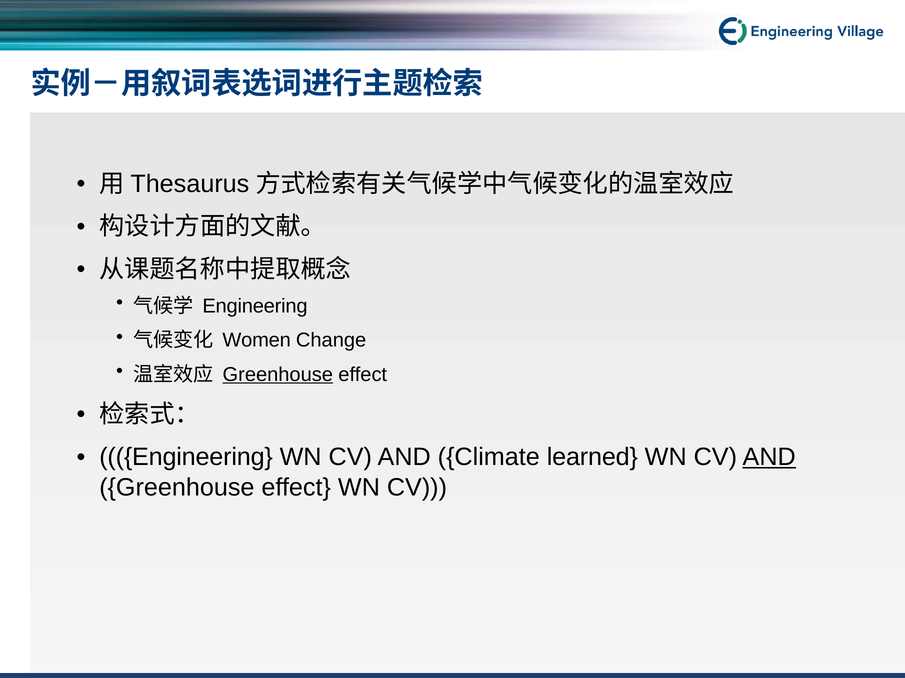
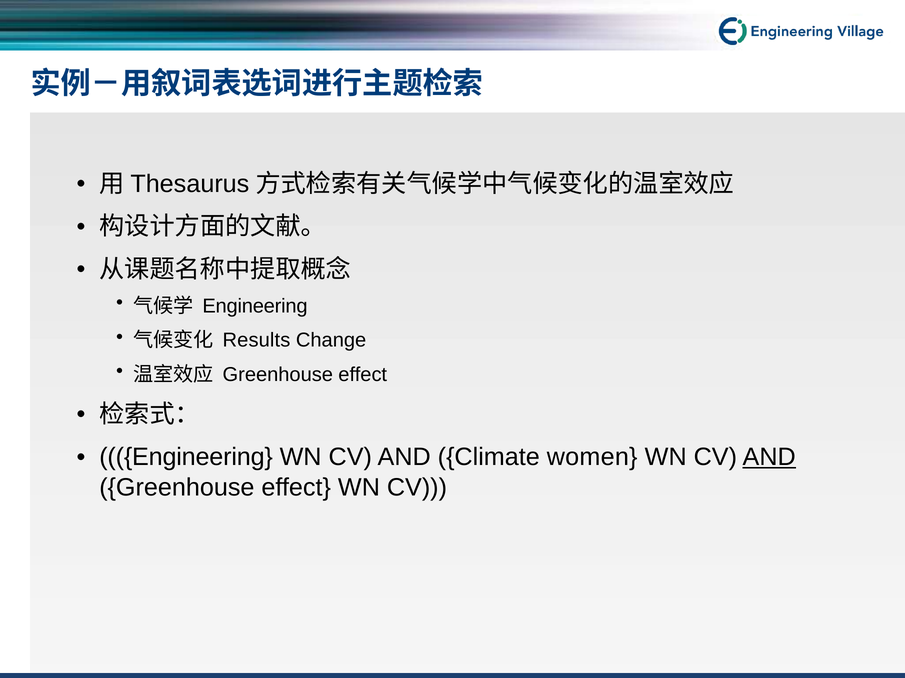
Women: Women -> Results
Greenhouse at (278, 375) underline: present -> none
learned: learned -> women
